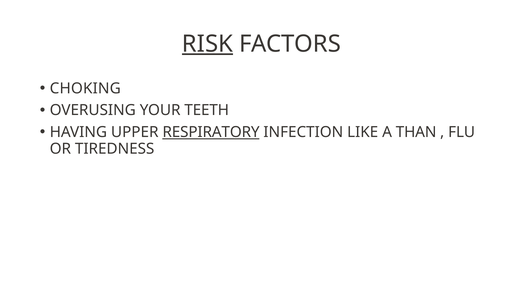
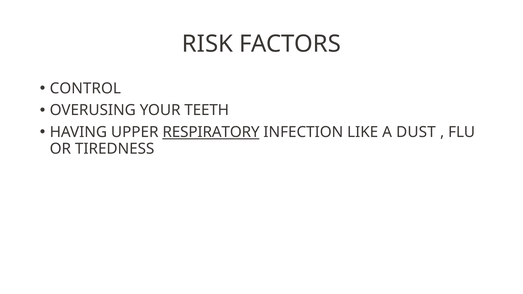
RISK underline: present -> none
CHOKING: CHOKING -> CONTROL
THAN: THAN -> DUST
